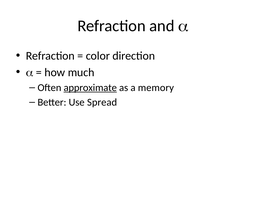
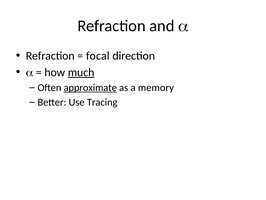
color: color -> focal
much underline: none -> present
Spread: Spread -> Tracing
